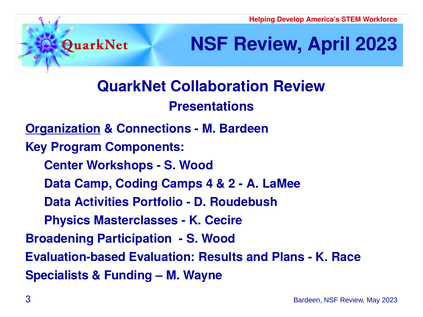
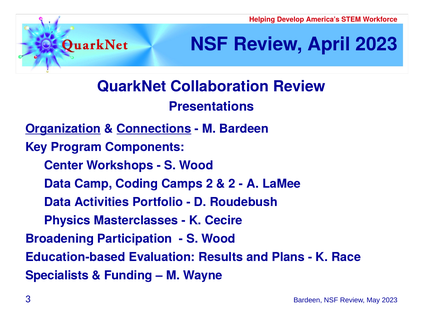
Connections underline: none -> present
Camps 4: 4 -> 2
Evaluation-based: Evaluation-based -> Education-based
